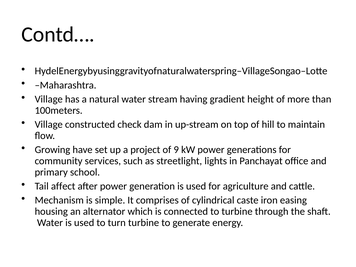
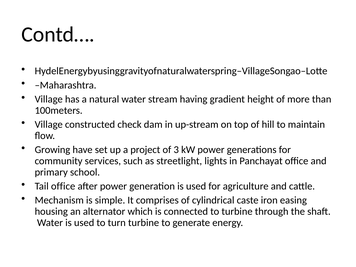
9: 9 -> 3
Tail affect: affect -> office
